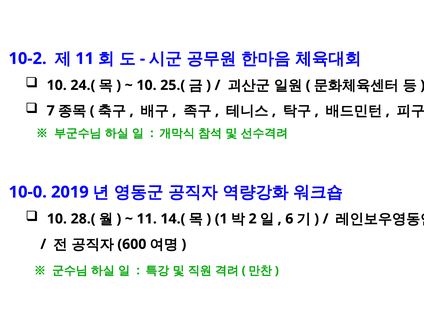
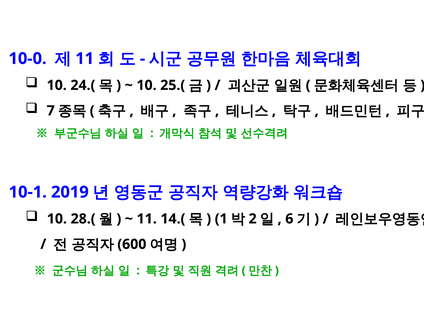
10-2: 10-2 -> 10-0
10-0: 10-0 -> 10-1
